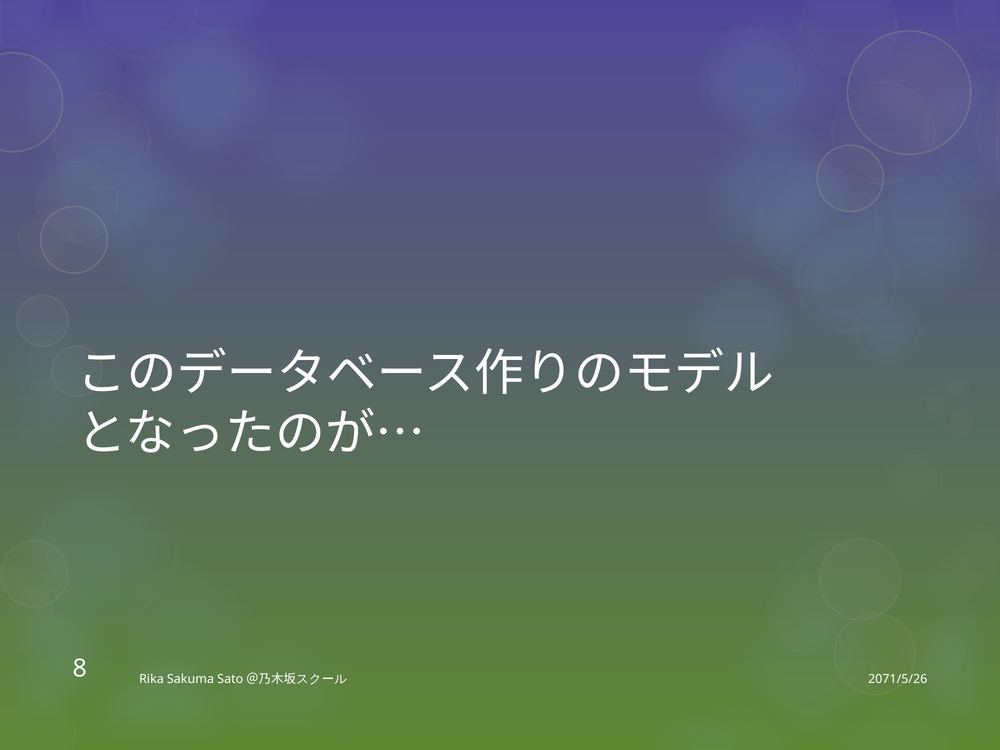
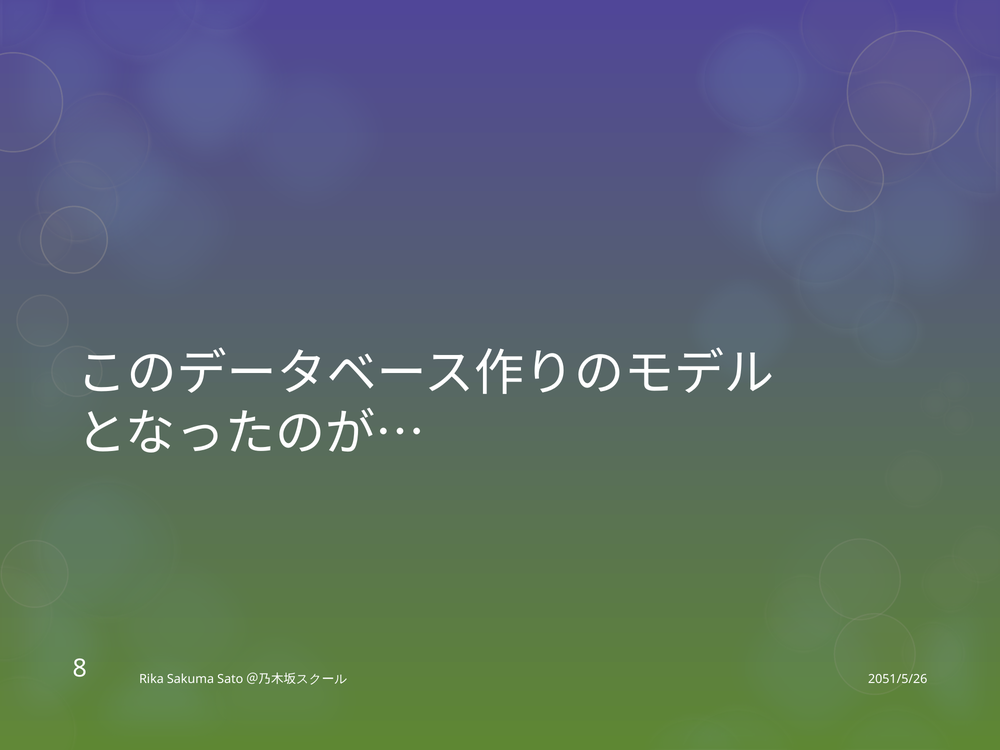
2071/5/26: 2071/5/26 -> 2051/5/26
